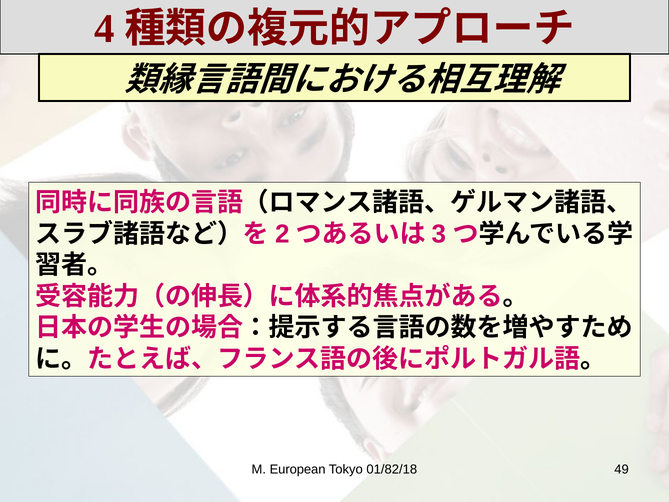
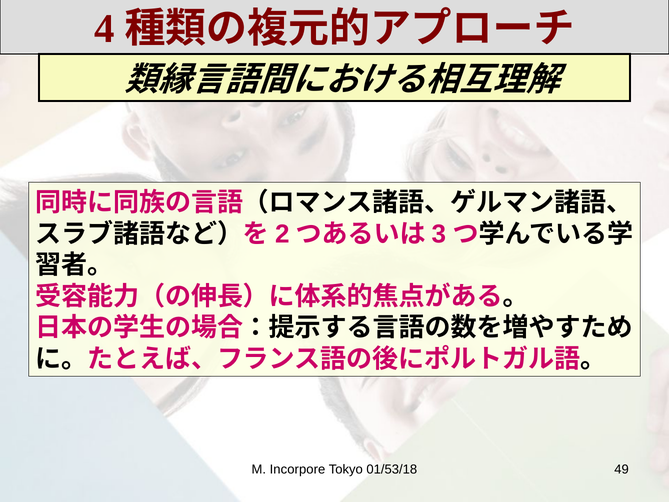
European: European -> Incorpore
01/82/18: 01/82/18 -> 01/53/18
